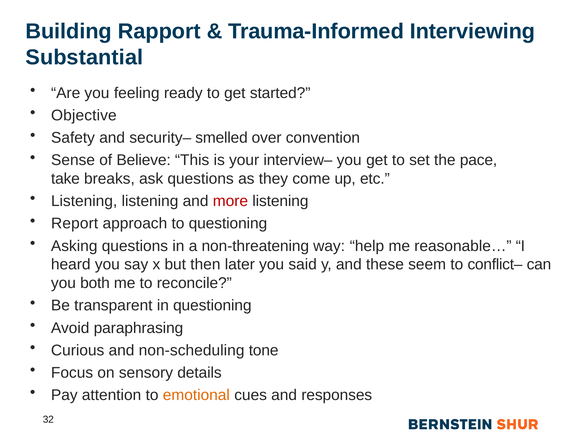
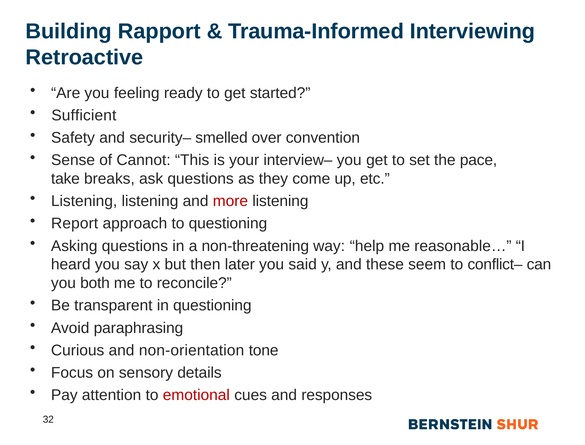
Substantial: Substantial -> Retroactive
Objective: Objective -> Sufficient
Believe: Believe -> Cannot
non-scheduling: non-scheduling -> non-orientation
emotional colour: orange -> red
